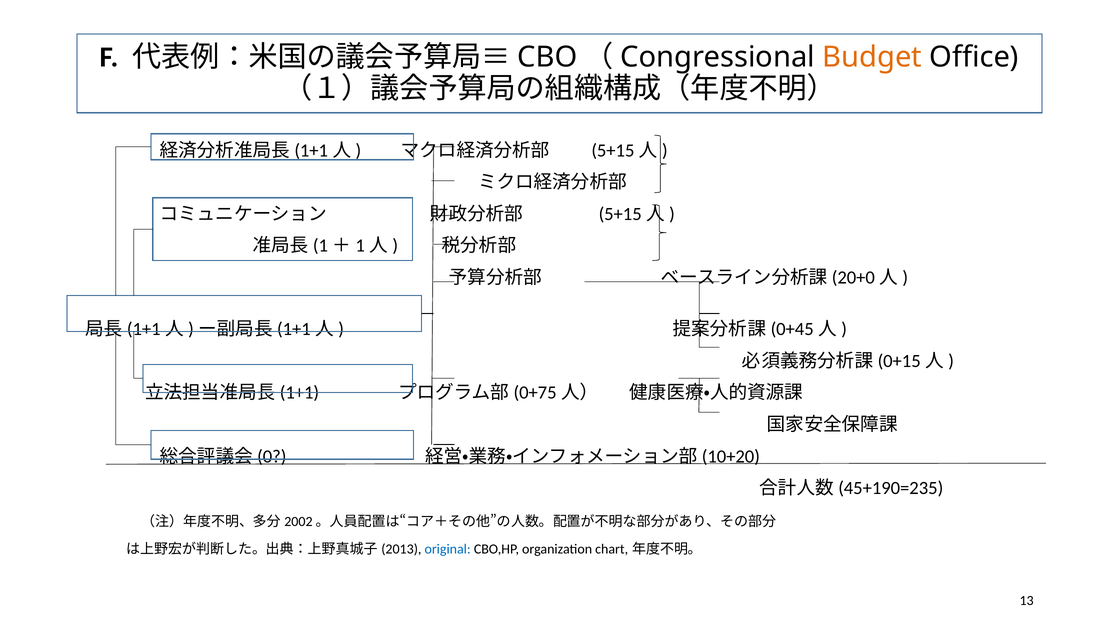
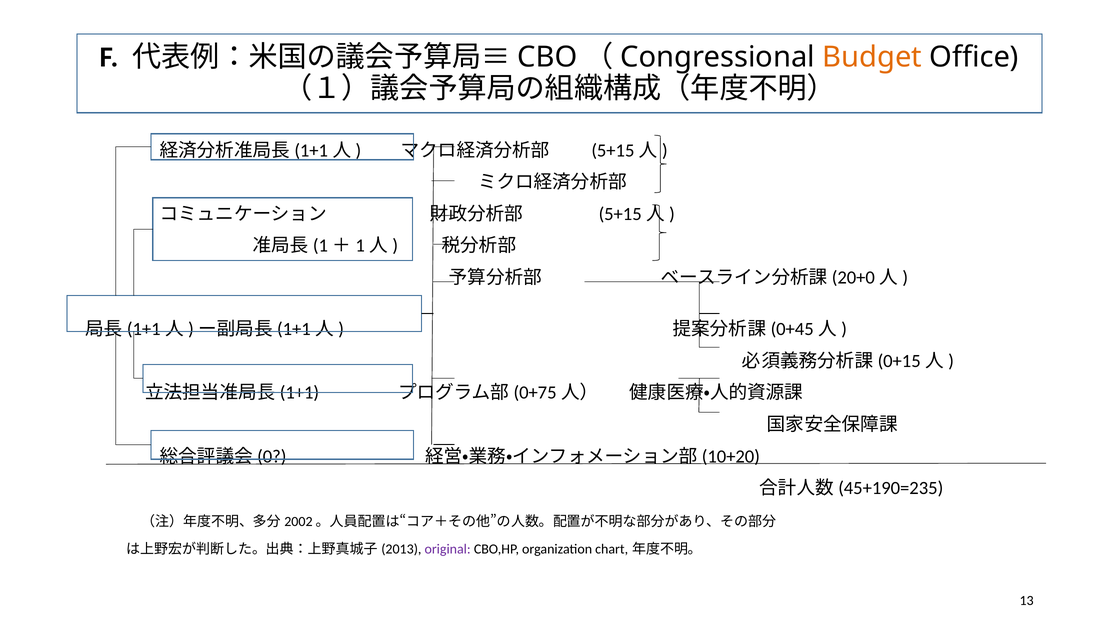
original colour: blue -> purple
